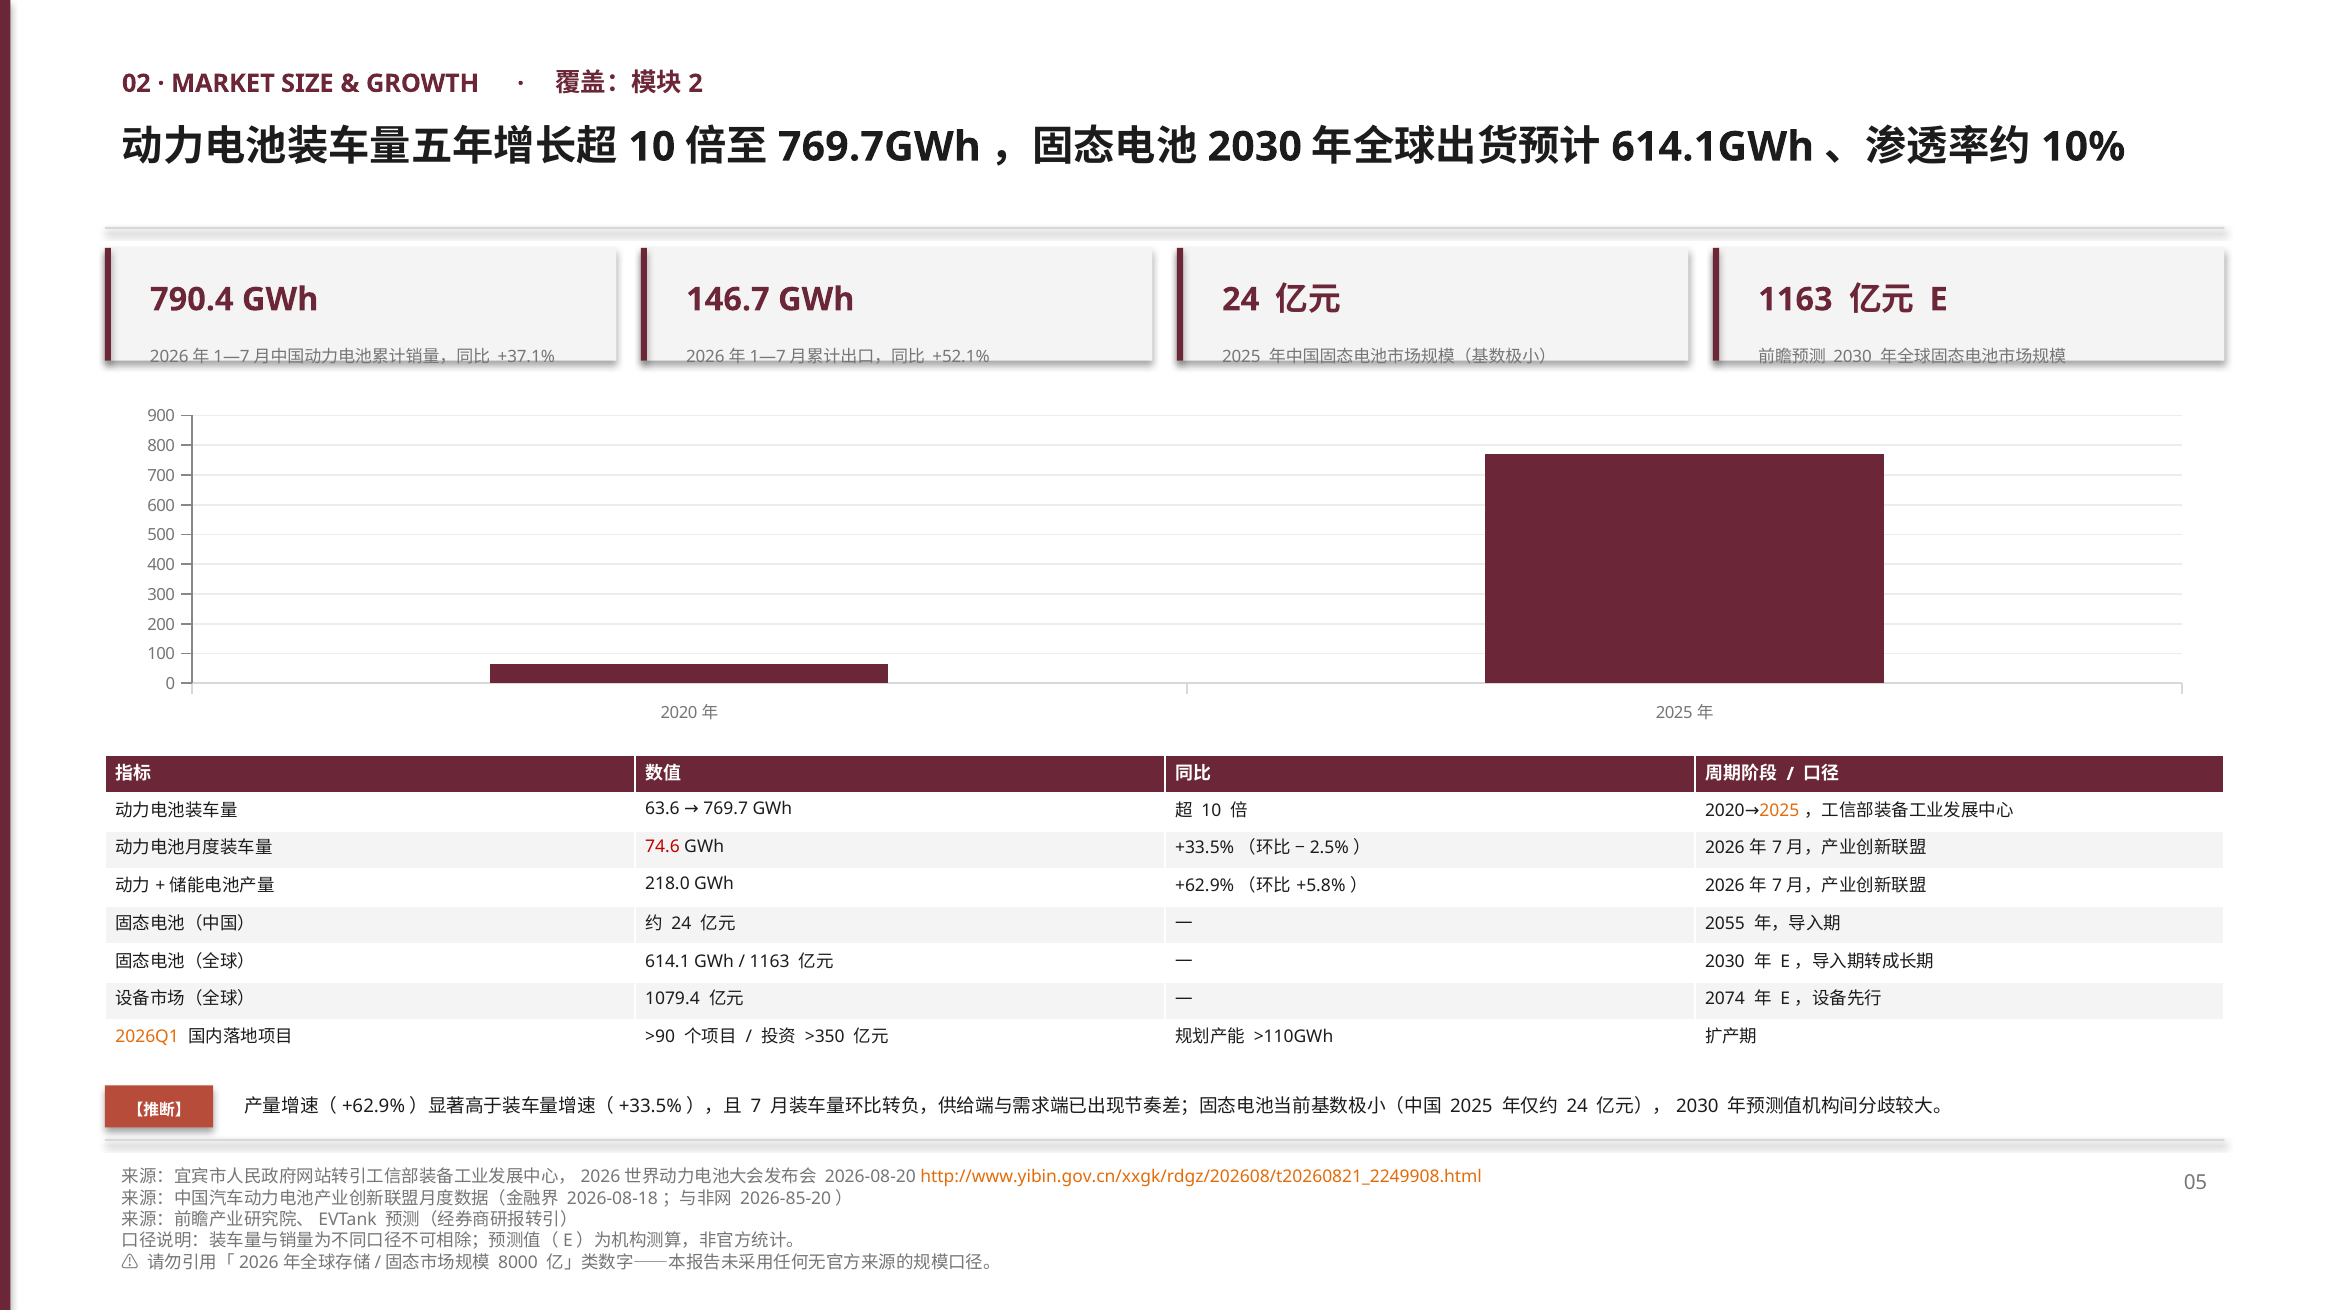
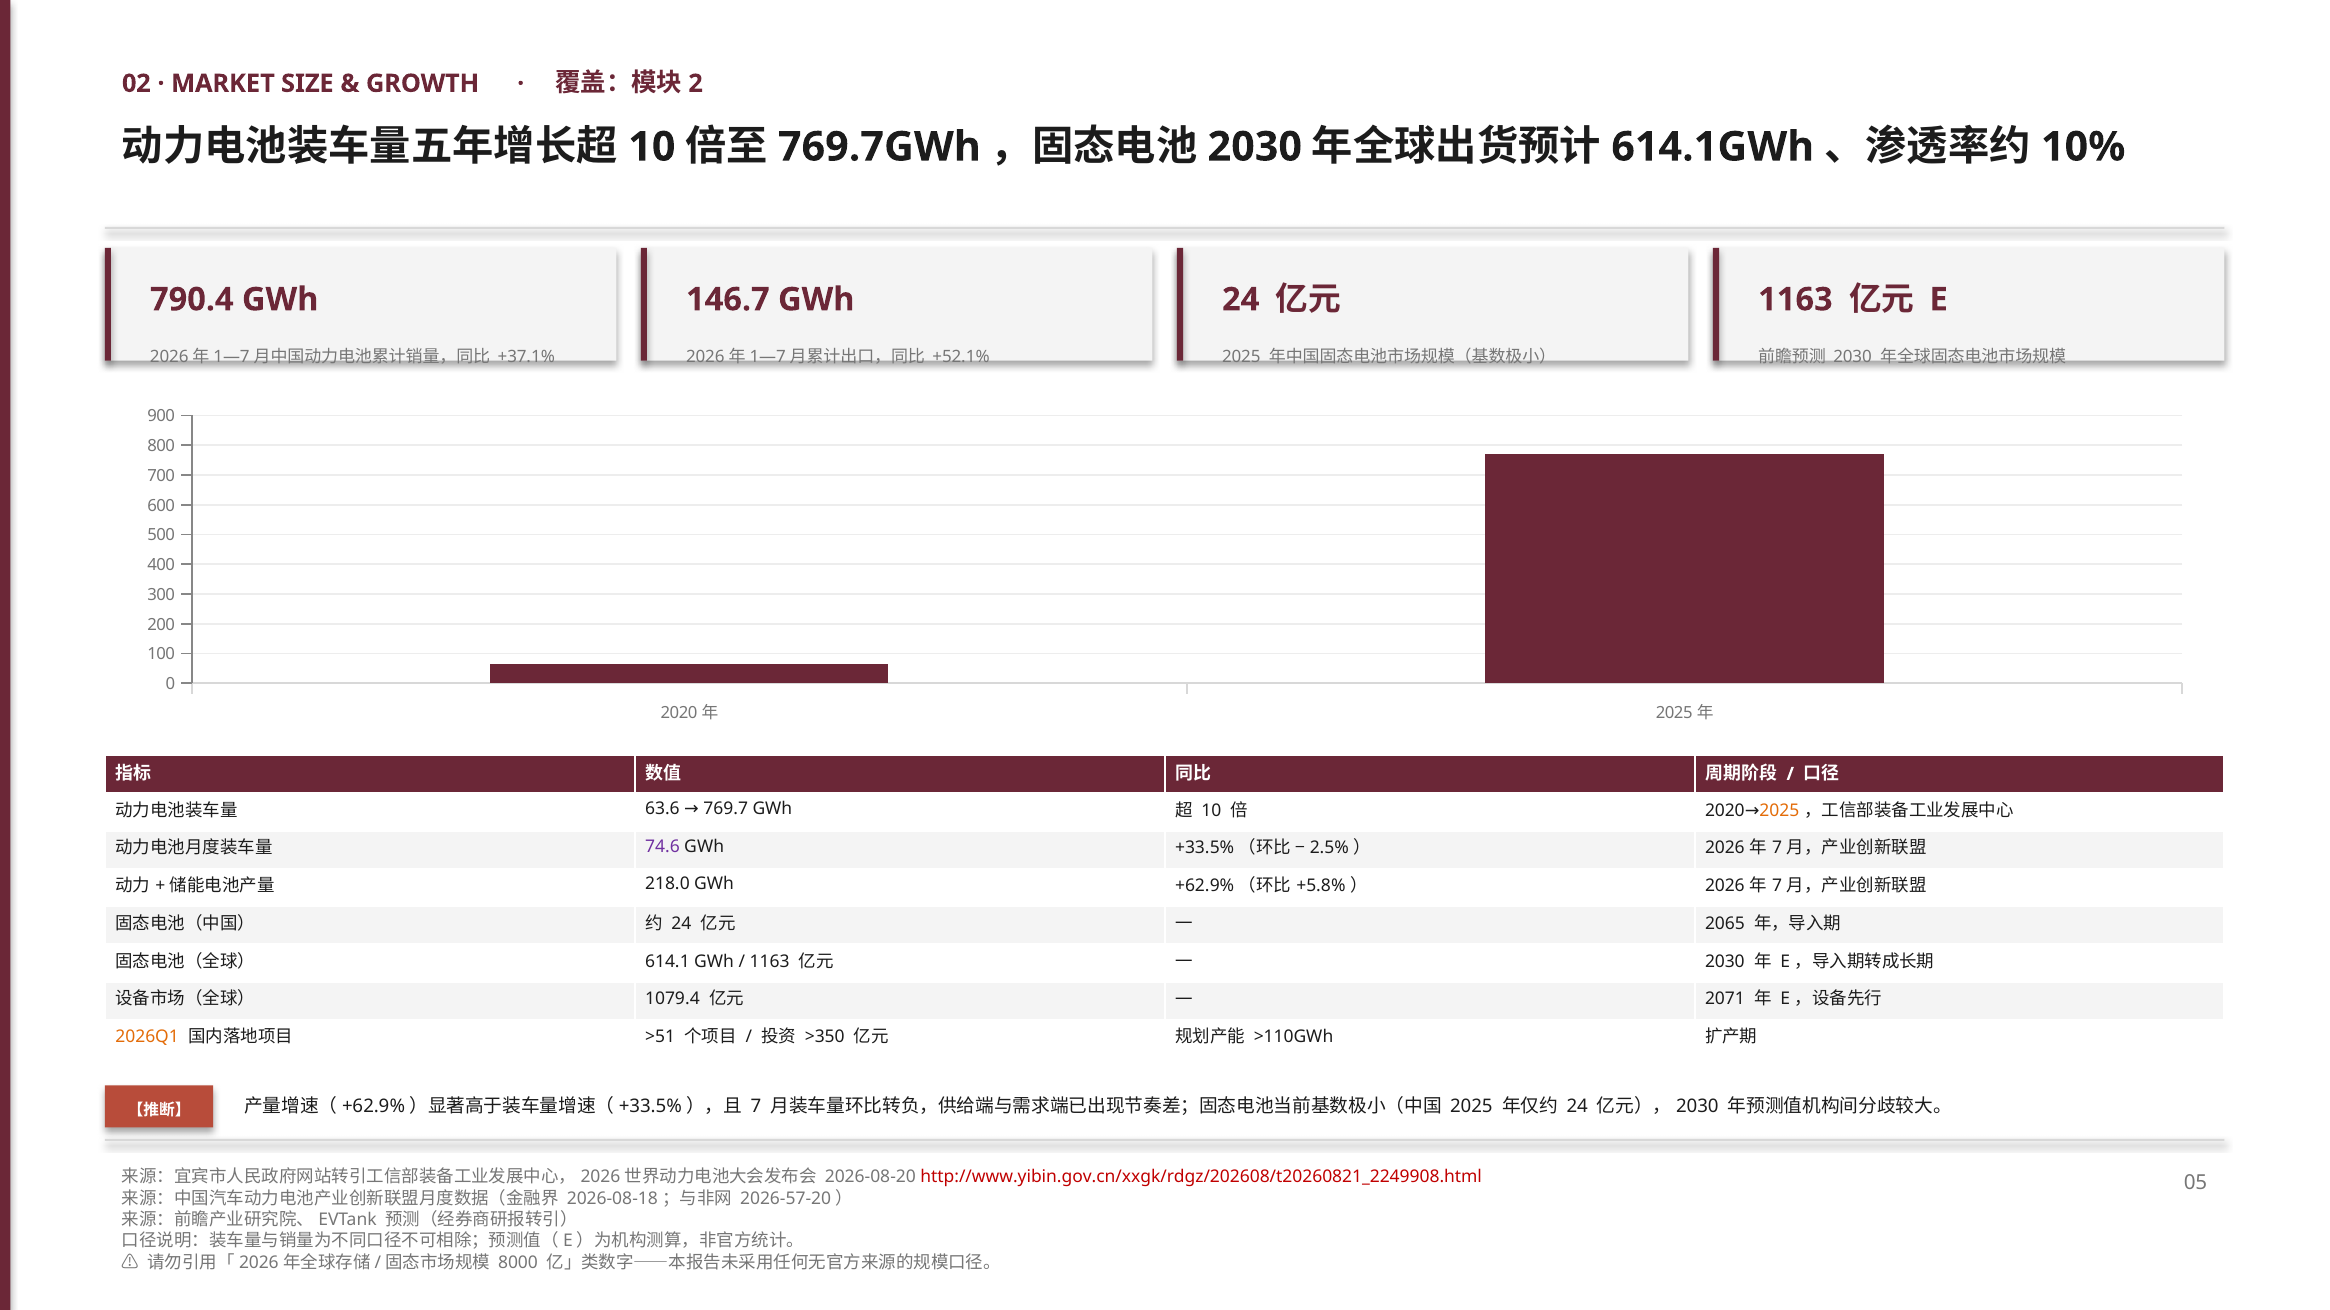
74.6 colour: red -> purple
2055: 2055 -> 2065
2074: 2074 -> 2071
>90: >90 -> >51
http://www.yibin.gov.cn/xxgk/rdgz/202608/t20260821_2249908.html colour: orange -> red
2026-85-20: 2026-85-20 -> 2026-57-20
